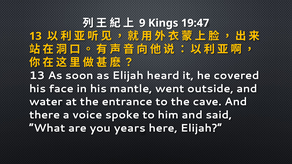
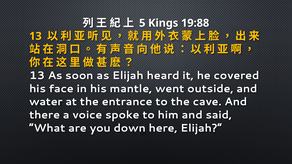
9: 9 -> 5
19:47: 19:47 -> 19:88
years: years -> down
